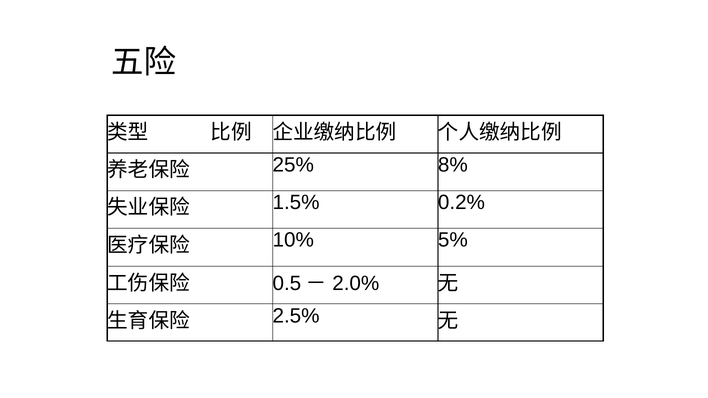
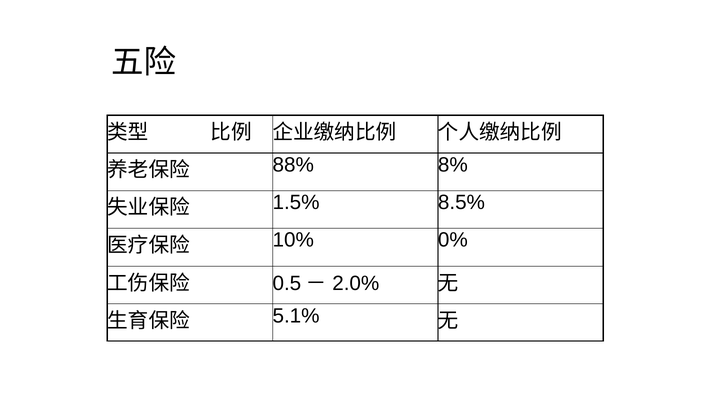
25%: 25% -> 88%
0.2%: 0.2% -> 8.5%
5%: 5% -> 0%
2.5%: 2.5% -> 5.1%
